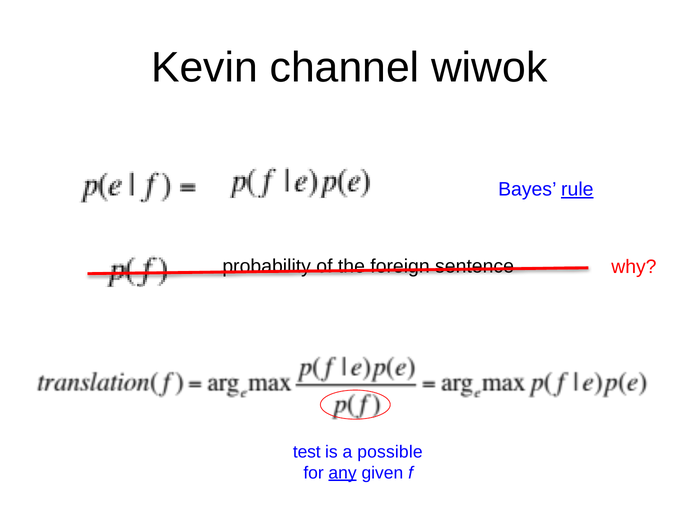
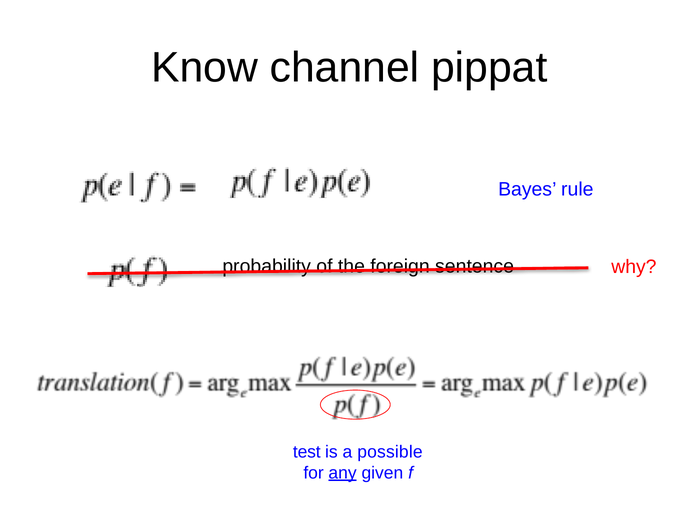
Kevin: Kevin -> Know
wiwok: wiwok -> pippat
rule underline: present -> none
